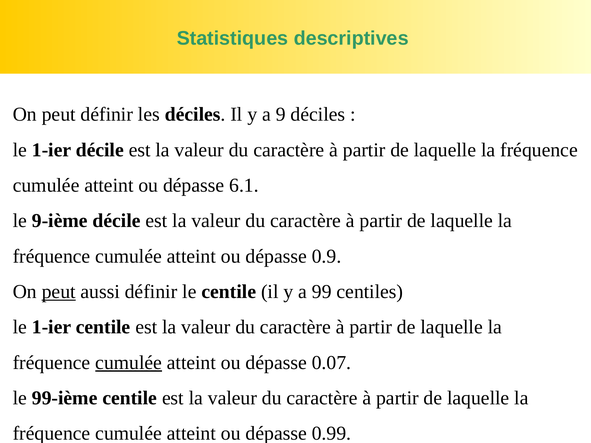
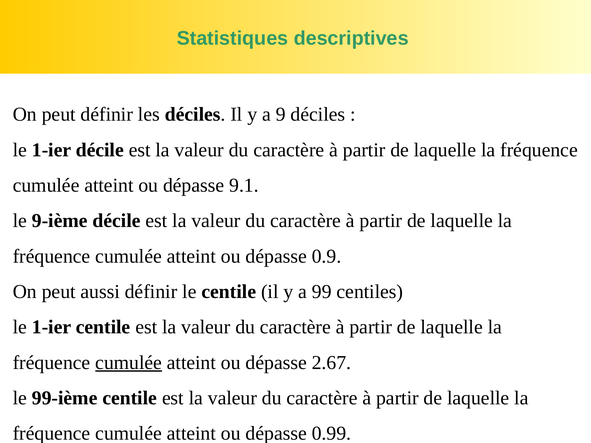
6.1: 6.1 -> 9.1
peut at (59, 292) underline: present -> none
0.07: 0.07 -> 2.67
